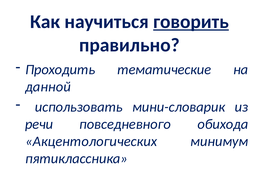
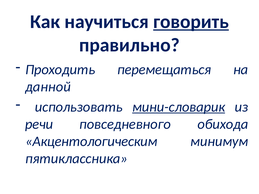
тематические: тематические -> перемещаться
мини-словарик underline: none -> present
Акцентологических: Акцентологических -> Акцентологическим
